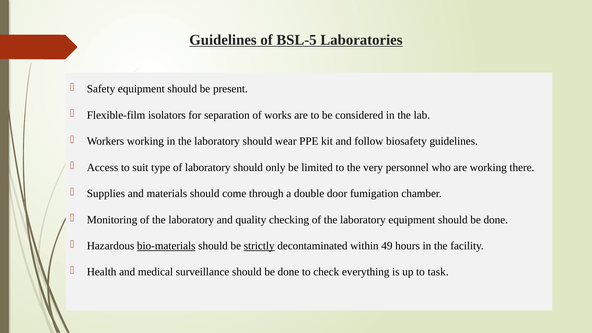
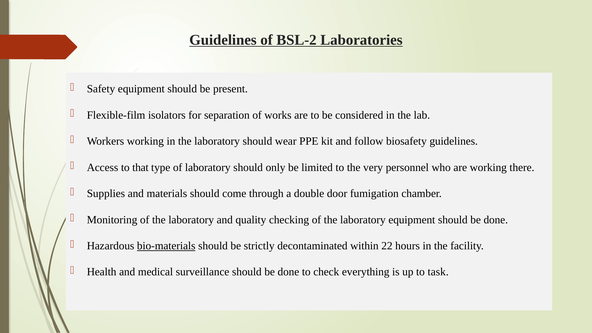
BSL-5: BSL-5 -> BSL-2
suit: suit -> that
strictly underline: present -> none
49: 49 -> 22
